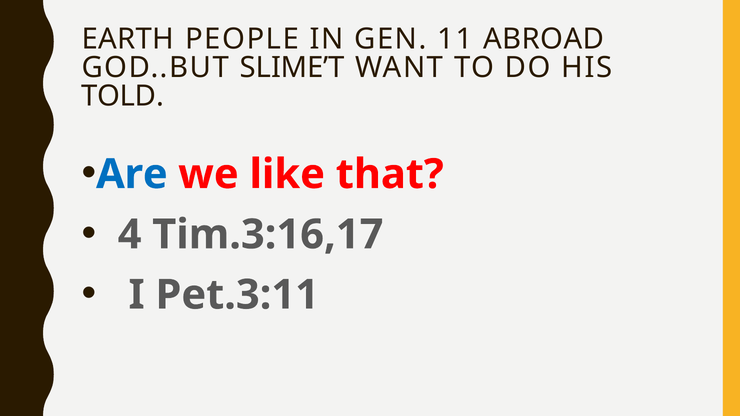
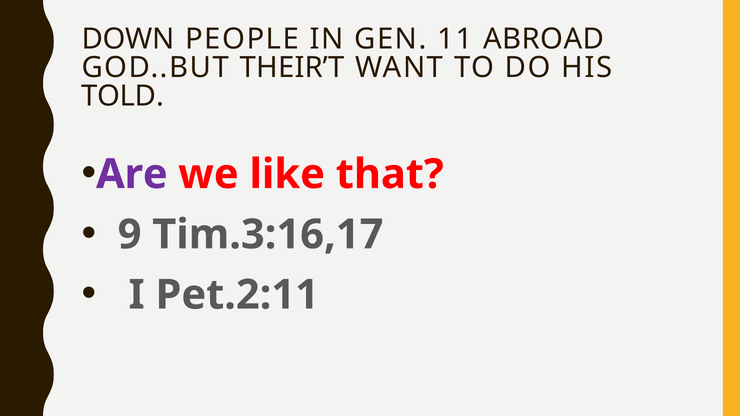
EARTH: EARTH -> DOWN
SLIME’T: SLIME’T -> THEIR’T
Are colour: blue -> purple
4: 4 -> 9
Pet.3:11: Pet.3:11 -> Pet.2:11
